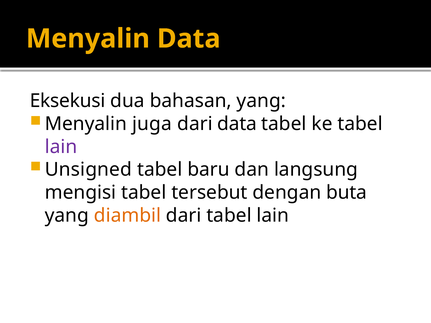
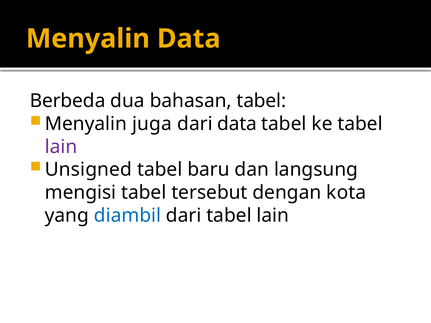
Eksekusi: Eksekusi -> Berbeda
bahasan yang: yang -> tabel
buta: buta -> kota
diambil colour: orange -> blue
